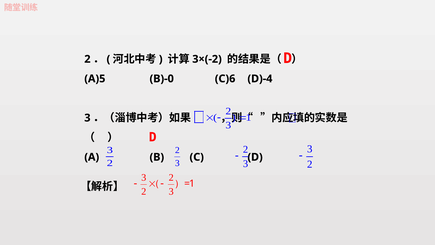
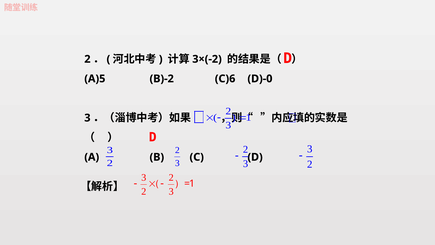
B)-0: B)-0 -> B)-2
D)-4: D)-4 -> D)-0
